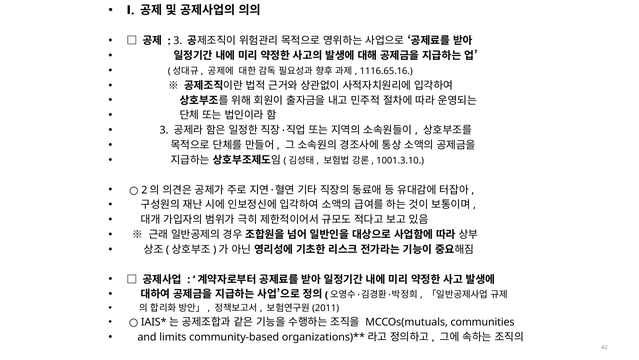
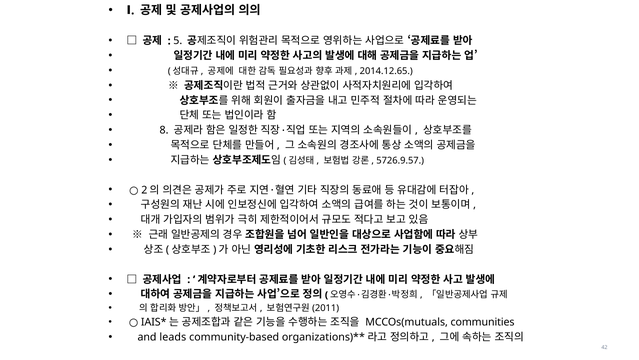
3 at (178, 41): 3 -> 5
1116.65.16: 1116.65.16 -> 2014.12.65
3 at (164, 130): 3 -> 8
1001.3.10: 1001.3.10 -> 5726.9.57
limits: limits -> leads
